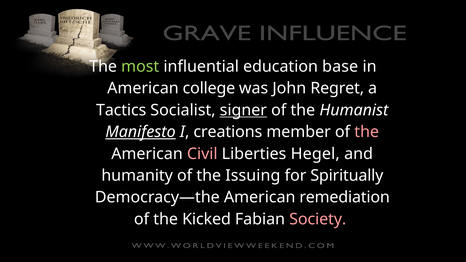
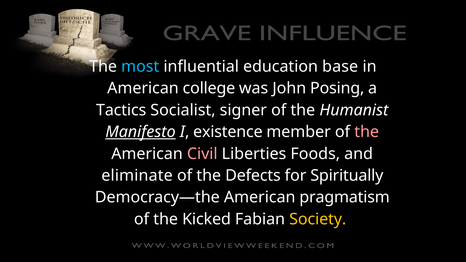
most colour: light green -> light blue
Regret: Regret -> Posing
signer underline: present -> none
creations: creations -> existence
Hegel: Hegel -> Foods
humanity: humanity -> eliminate
Issuing: Issuing -> Defects
remediation: remediation -> pragmatism
Society colour: pink -> yellow
